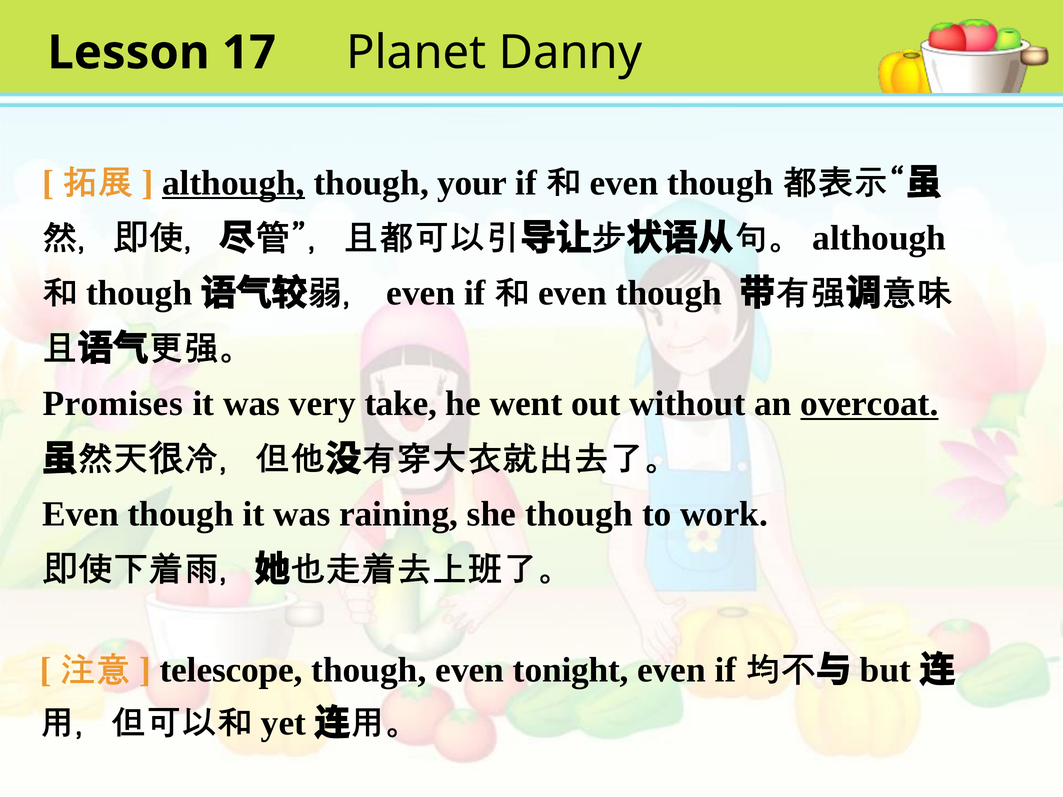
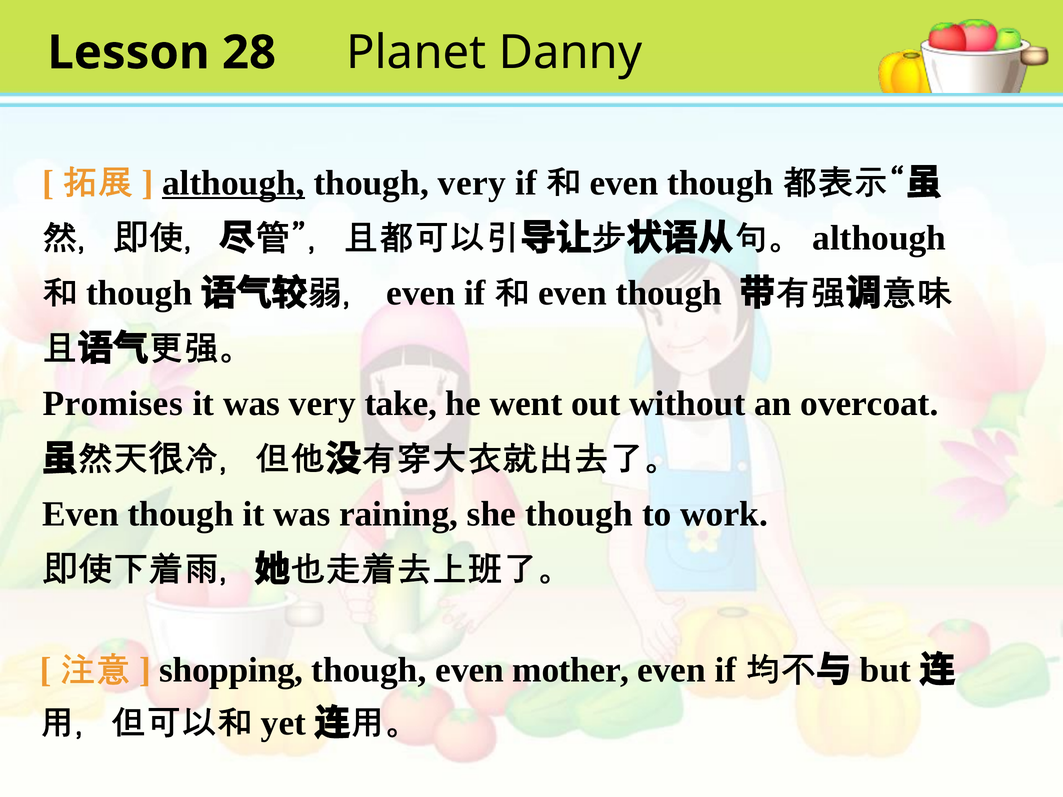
17: 17 -> 28
though your: your -> very
overcoat underline: present -> none
telescope: telescope -> shopping
tonight: tonight -> mother
